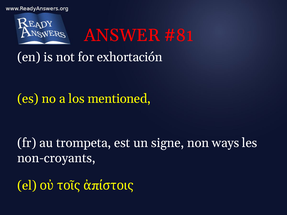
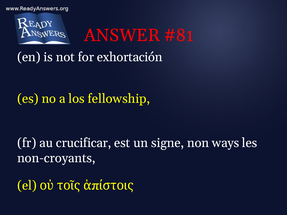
mentioned: mentioned -> fellowship
trompeta: trompeta -> crucificar
